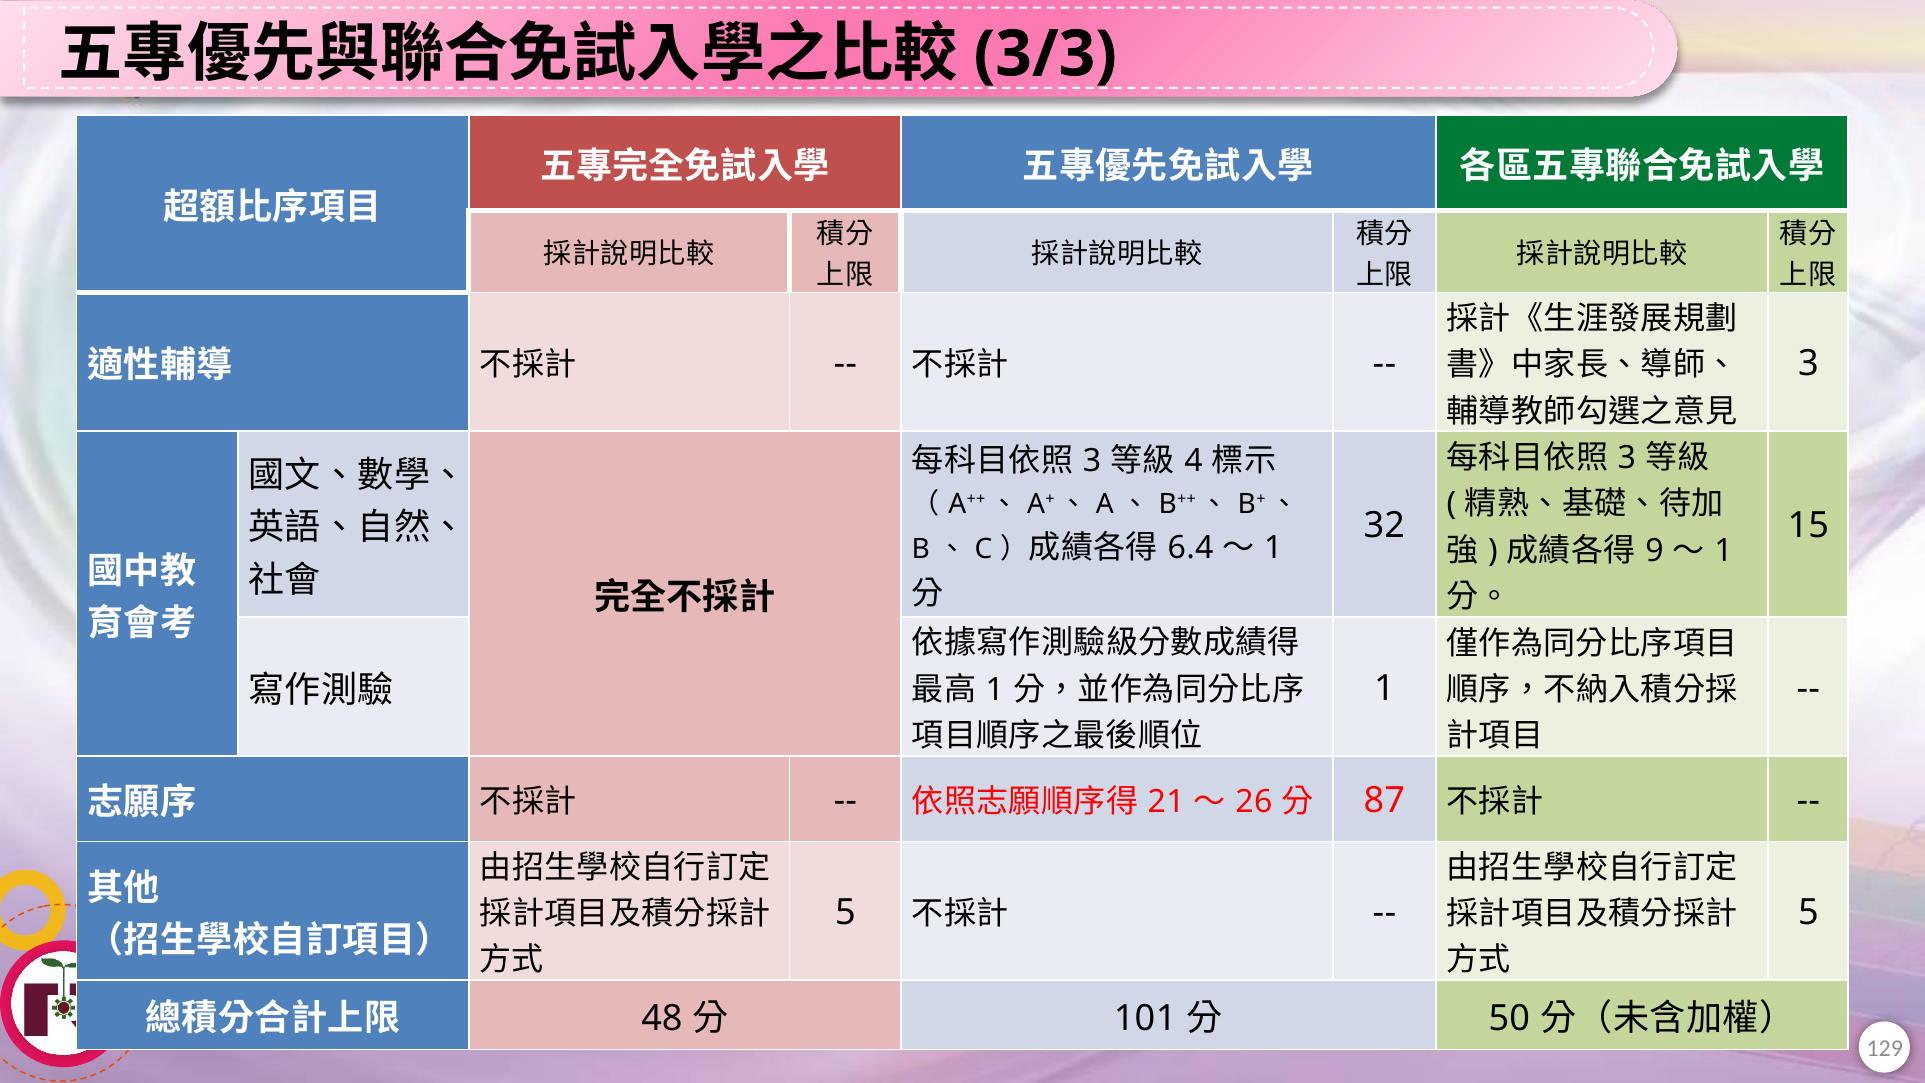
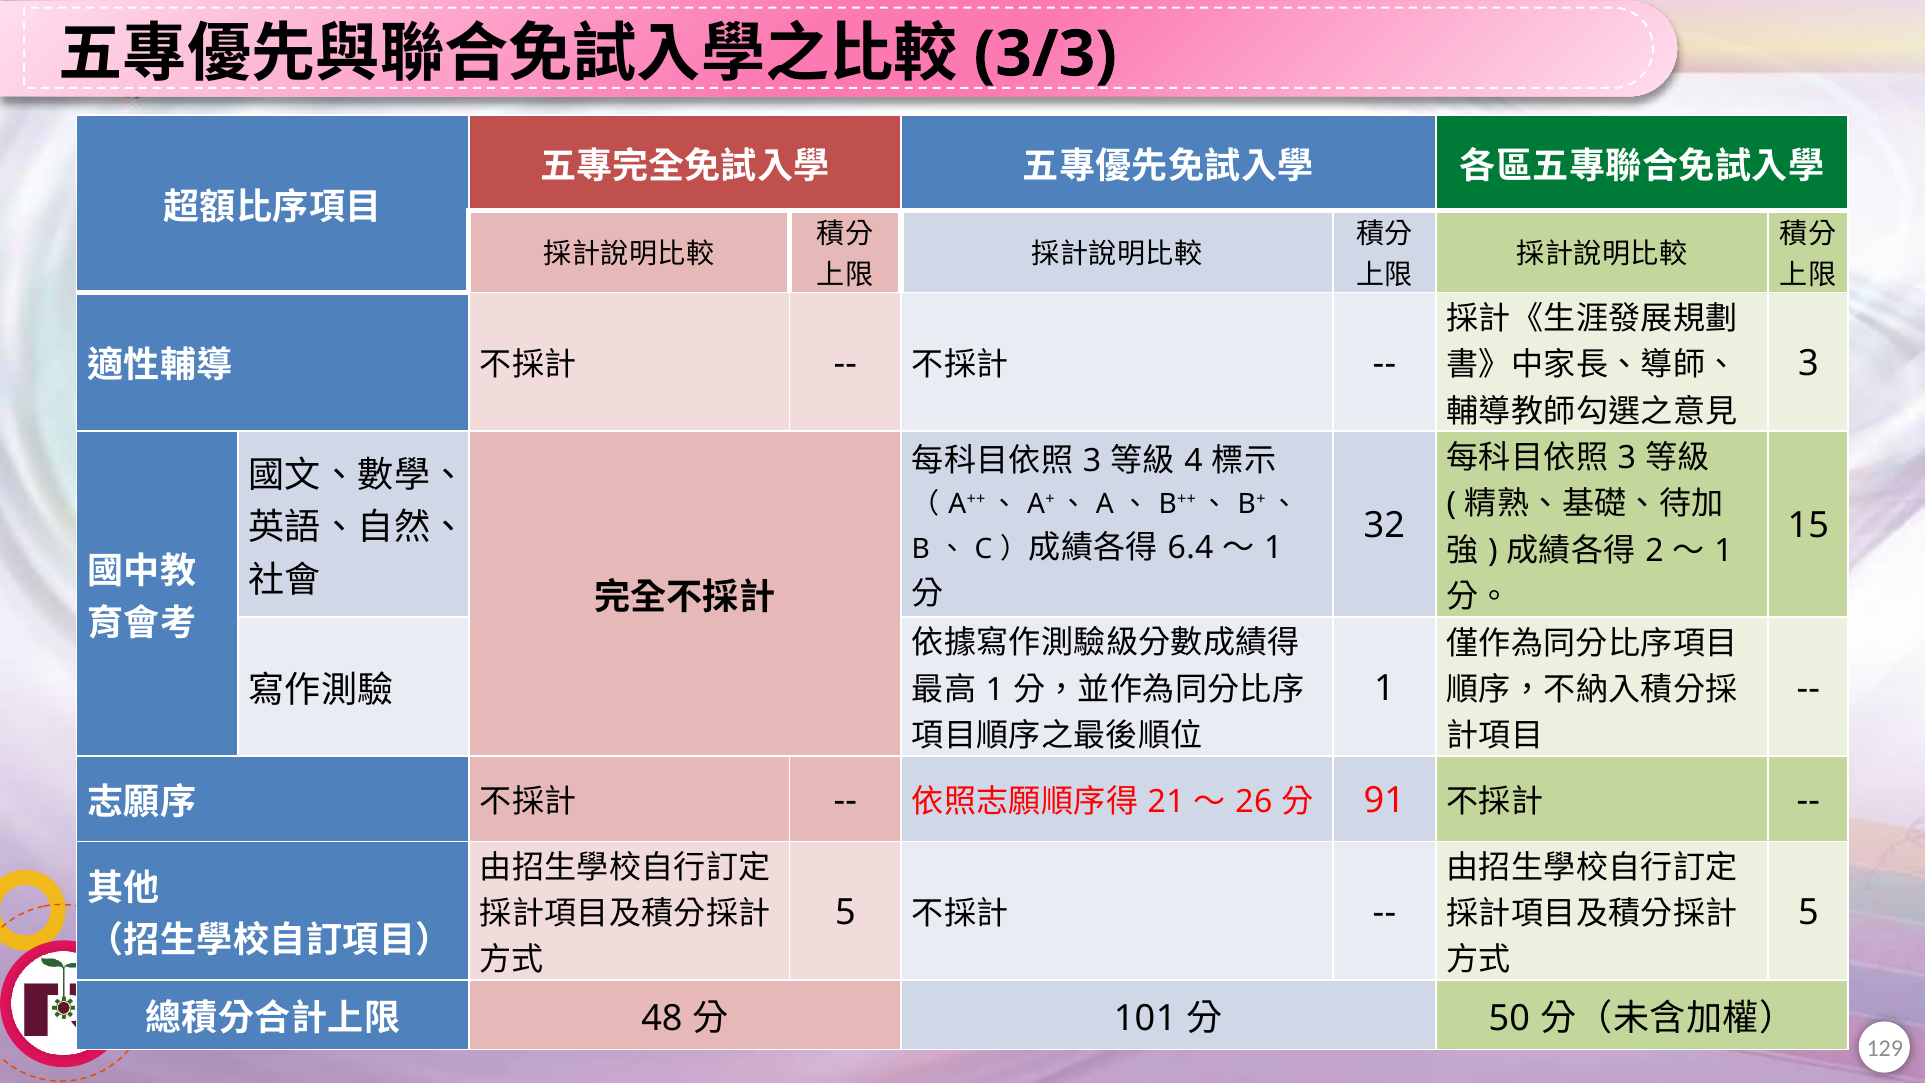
9: 9 -> 2
87: 87 -> 91
